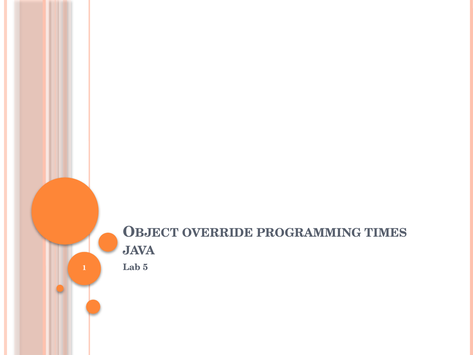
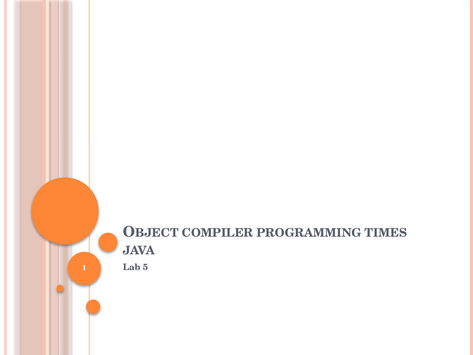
OVERRIDE: OVERRIDE -> COMPILER
